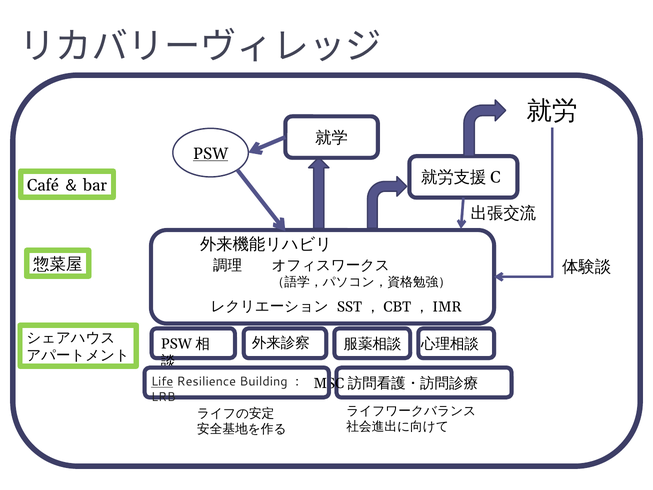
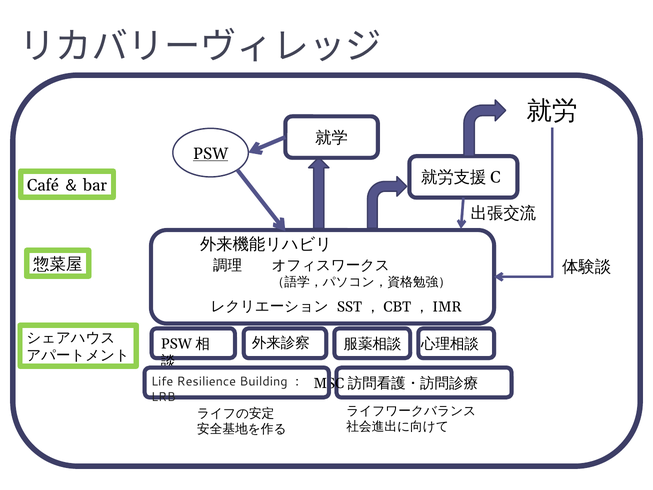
Life underline: present -> none
